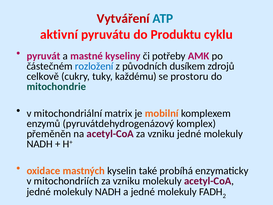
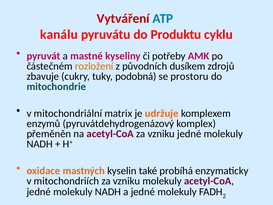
aktivní: aktivní -> kanálu
rozložení colour: blue -> orange
celkově: celkově -> zbavuje
každému: každému -> podobná
mobilní: mobilní -> udržuje
